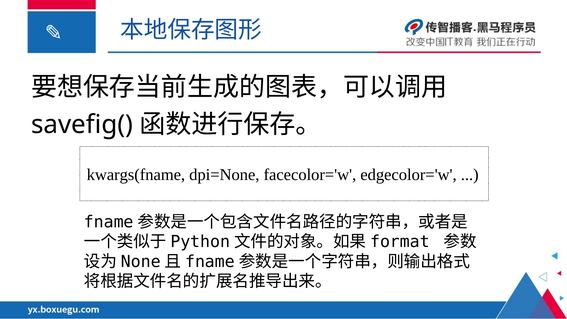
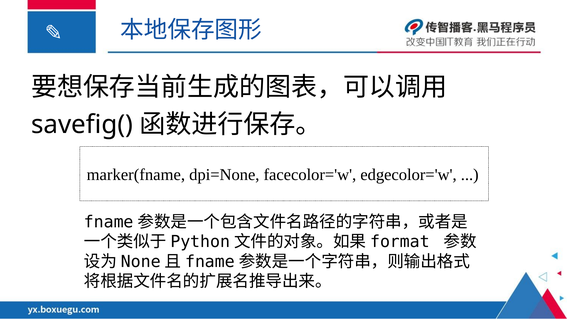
kwargs(fname: kwargs(fname -> marker(fname
